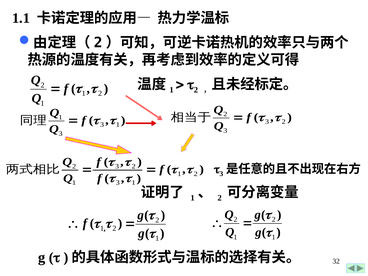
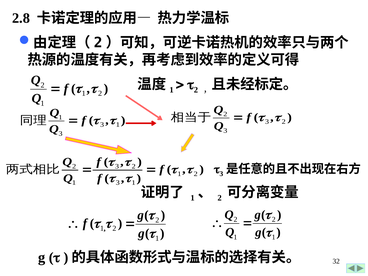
1.1: 1.1 -> 2.8
